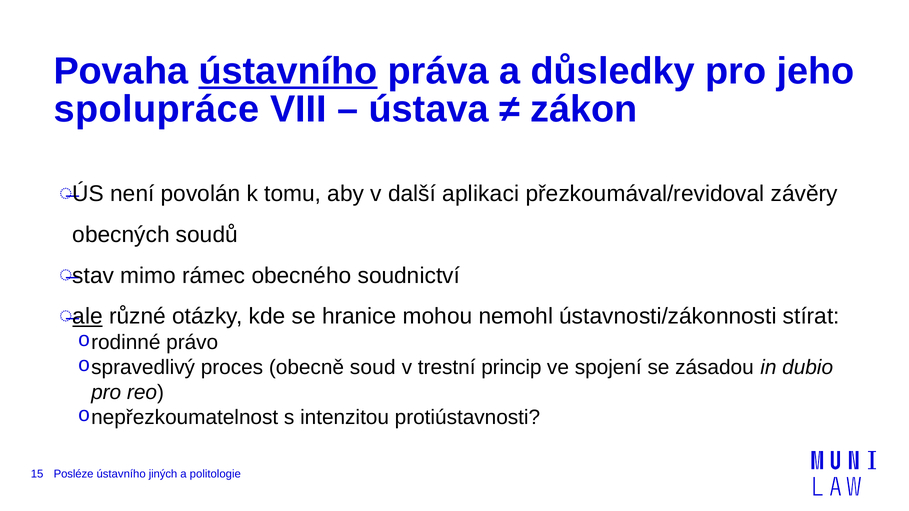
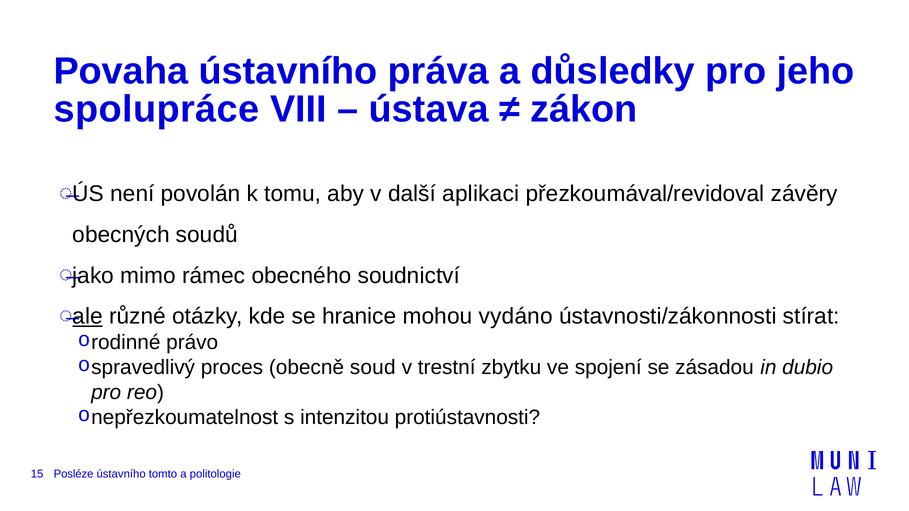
ústavního at (288, 71) underline: present -> none
stav: stav -> jako
nemohl: nemohl -> vydáno
princip: princip -> zbytku
jiných: jiných -> tomto
